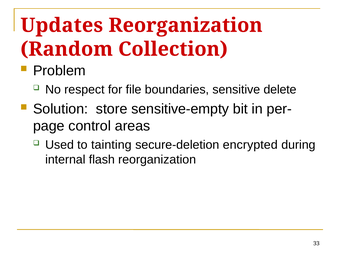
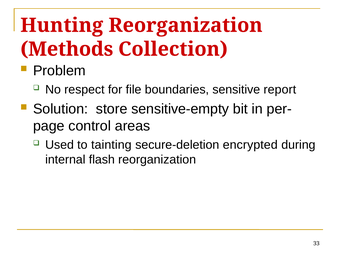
Updates: Updates -> Hunting
Random: Random -> Methods
delete: delete -> report
